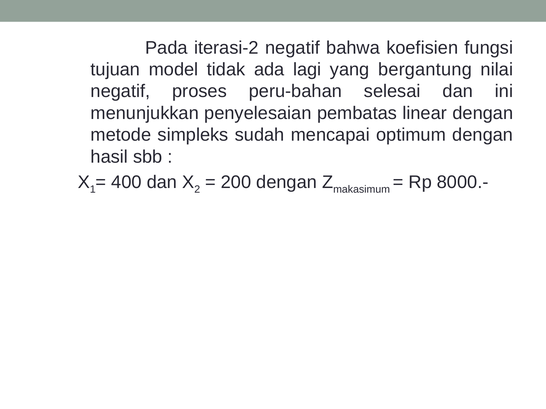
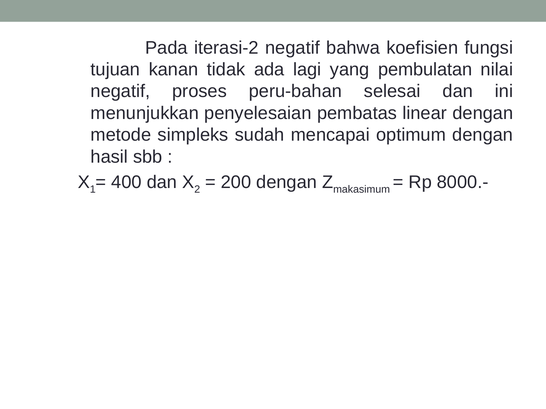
model: model -> kanan
bergantung: bergantung -> pembulatan
